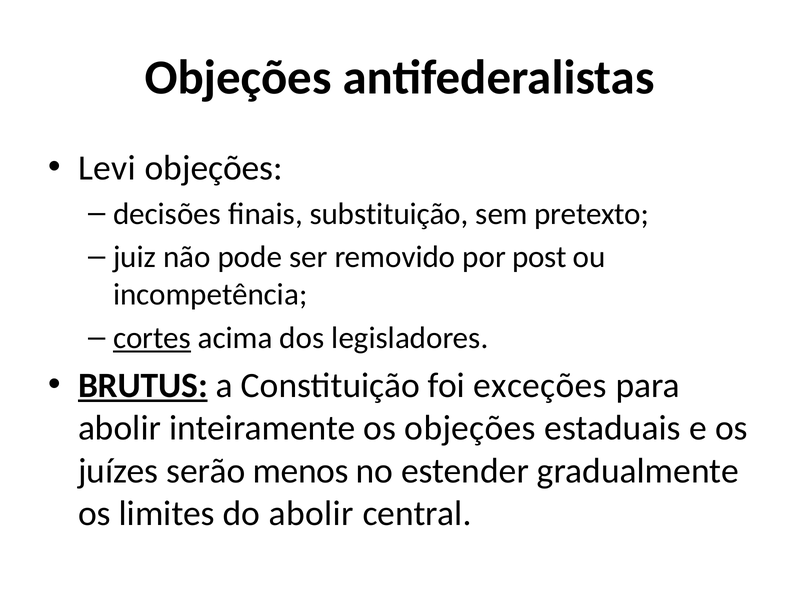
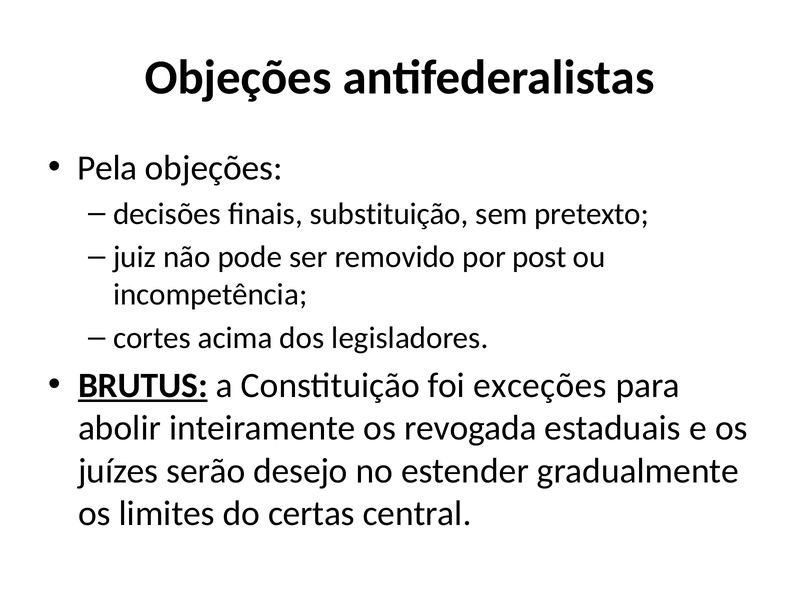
Levi: Levi -> Pela
cortes underline: present -> none
os objeções: objeções -> revogada
menos: menos -> desejo
do abolir: abolir -> certas
